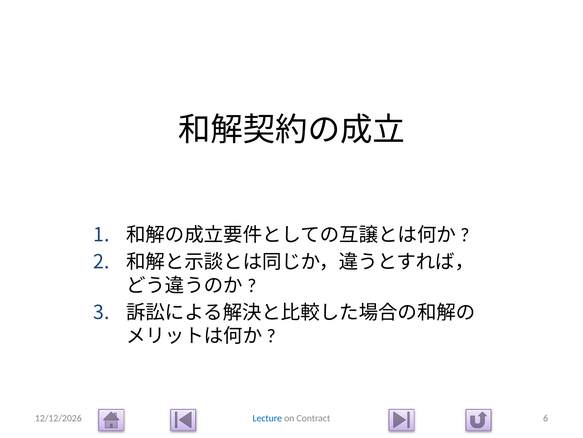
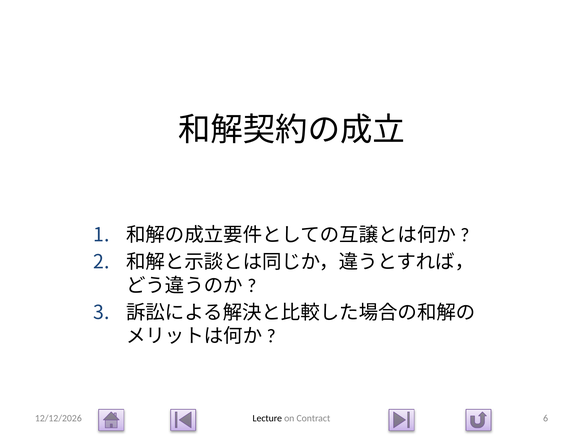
Lecture colour: blue -> black
